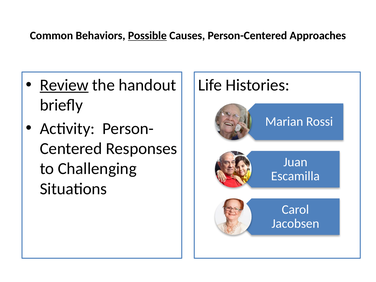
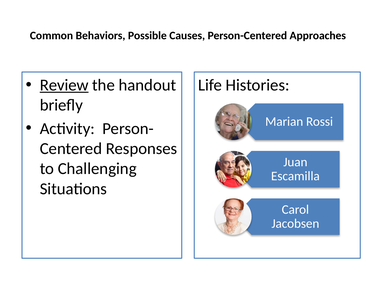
Possible underline: present -> none
